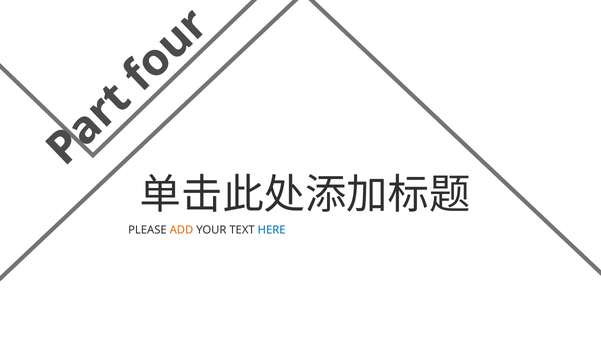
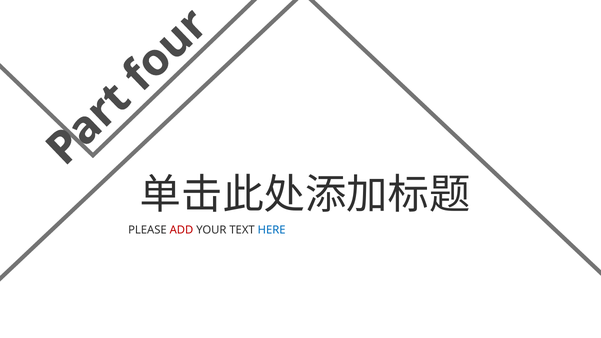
ADD colour: orange -> red
